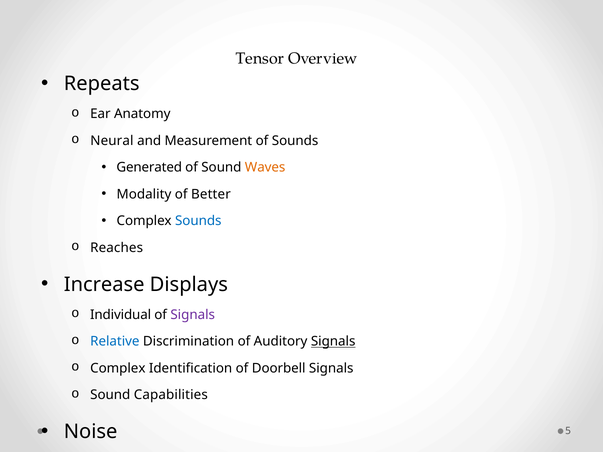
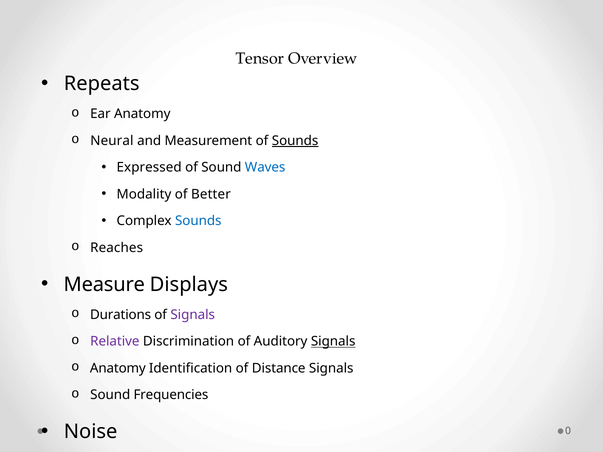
Sounds at (295, 141) underline: none -> present
Generated: Generated -> Expressed
Waves colour: orange -> blue
Increase: Increase -> Measure
Individual: Individual -> Durations
Relative colour: blue -> purple
Complex at (118, 368): Complex -> Anatomy
Doorbell: Doorbell -> Distance
Capabilities: Capabilities -> Frequencies
5: 5 -> 0
